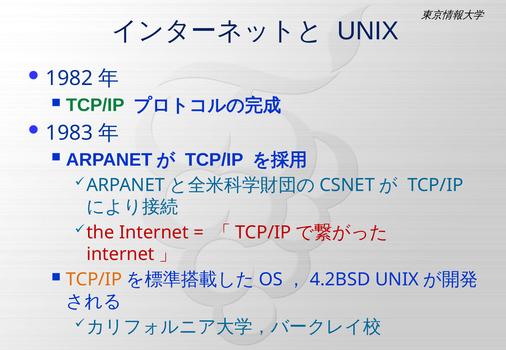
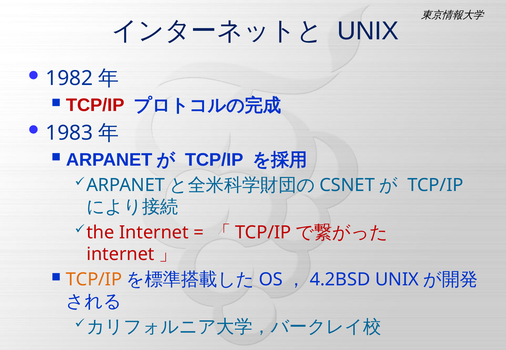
TCP/IP at (95, 105) colour: green -> red
